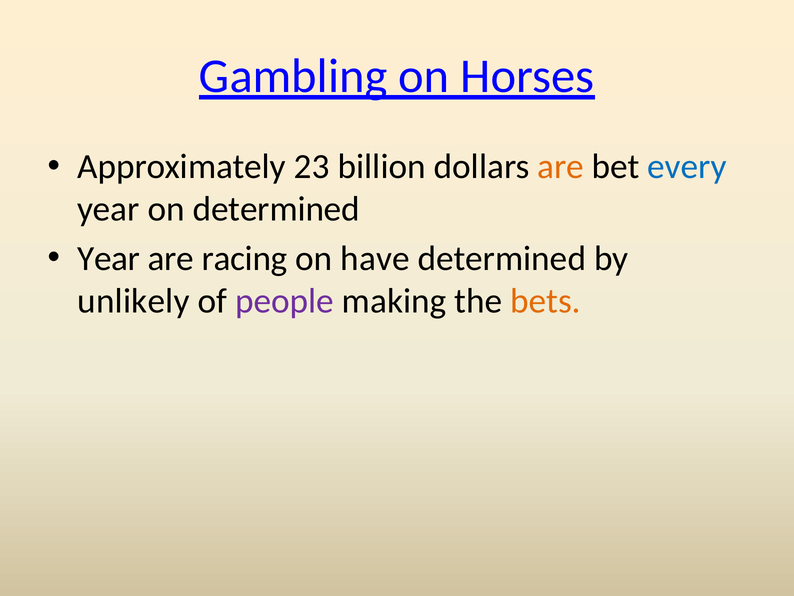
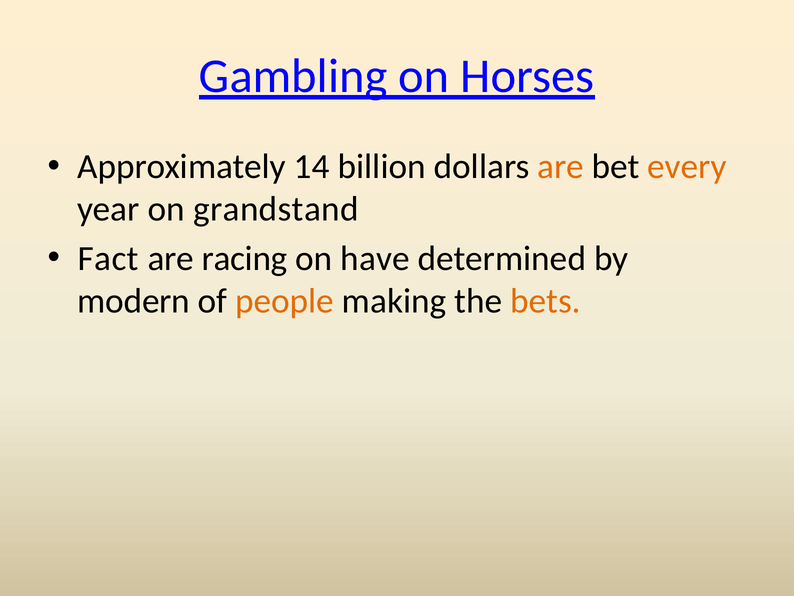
23: 23 -> 14
every colour: blue -> orange
on determined: determined -> grandstand
Year at (109, 258): Year -> Fact
unlikely: unlikely -> modern
people colour: purple -> orange
